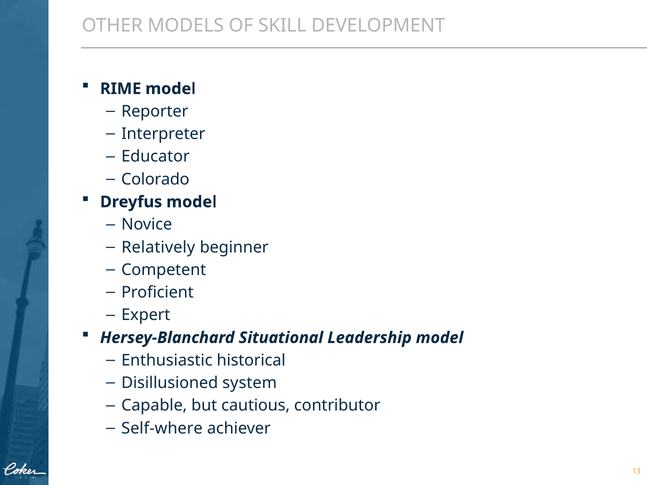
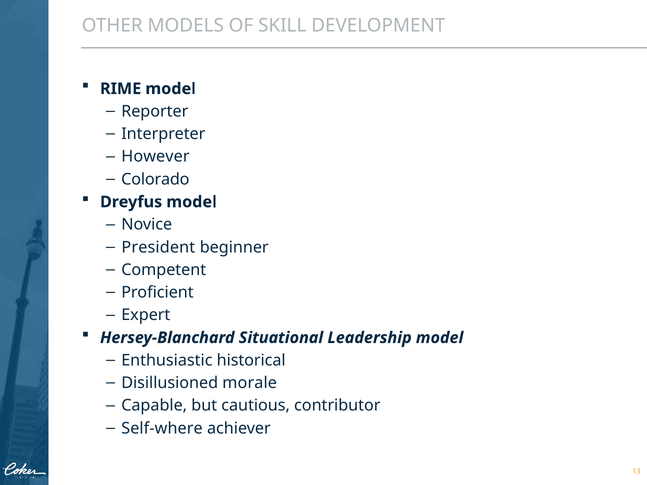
Educator: Educator -> However
Relatively: Relatively -> President
system: system -> morale
